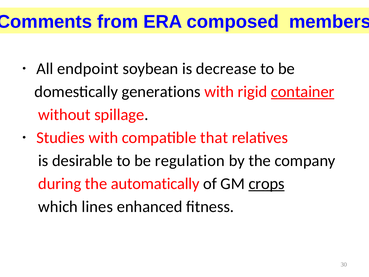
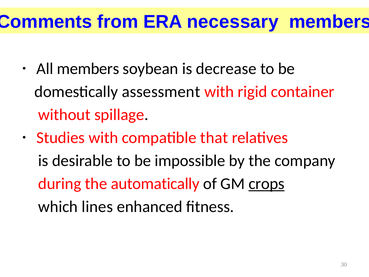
composed: composed -> necessary
endpoint at (88, 69): endpoint -> members
generations: generations -> assessment
container underline: present -> none
regulation: regulation -> impossible
